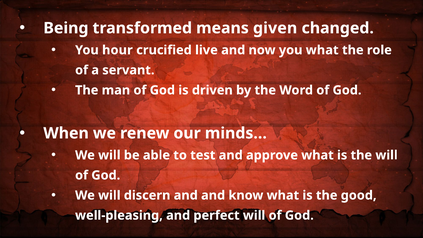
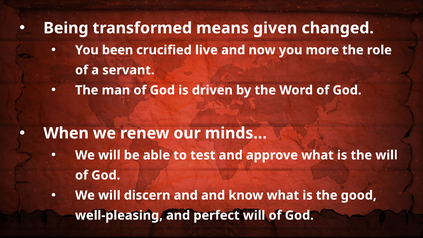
hour: hour -> been
you what: what -> more
